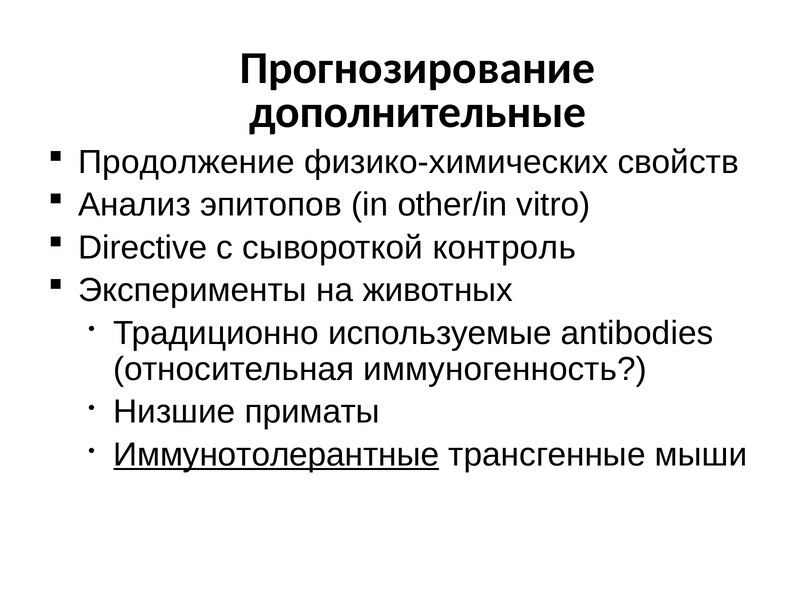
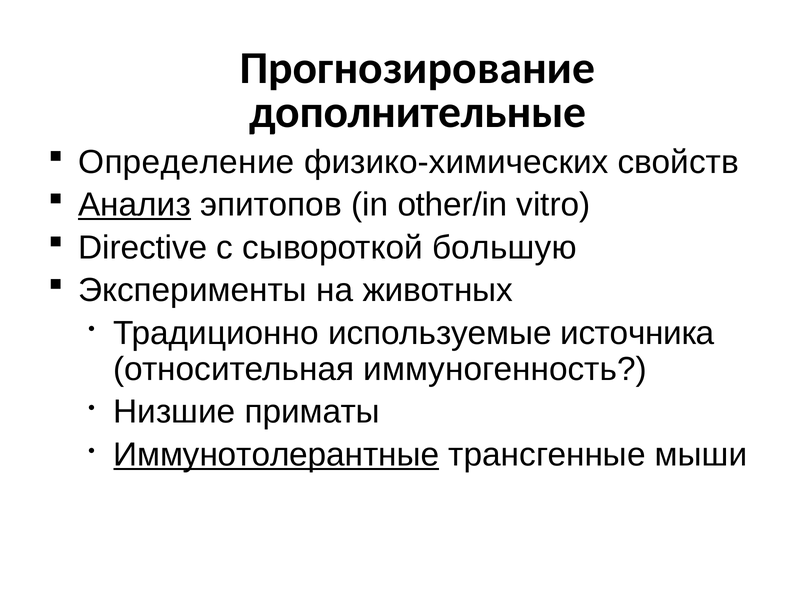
Продолжение: Продолжение -> Определение
Анализ underline: none -> present
контроль: контроль -> большую
antibodies: antibodies -> источника
